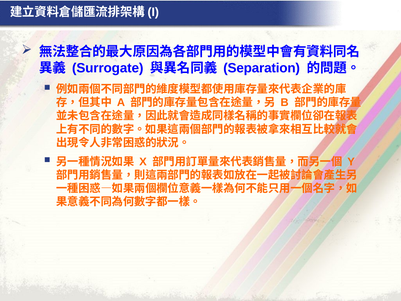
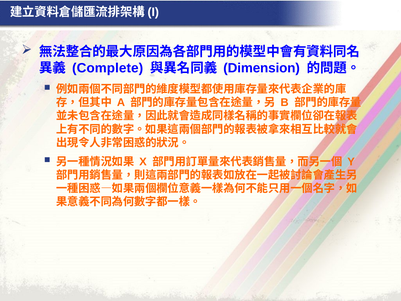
Surrogate: Surrogate -> Complete
Separation: Separation -> Dimension
